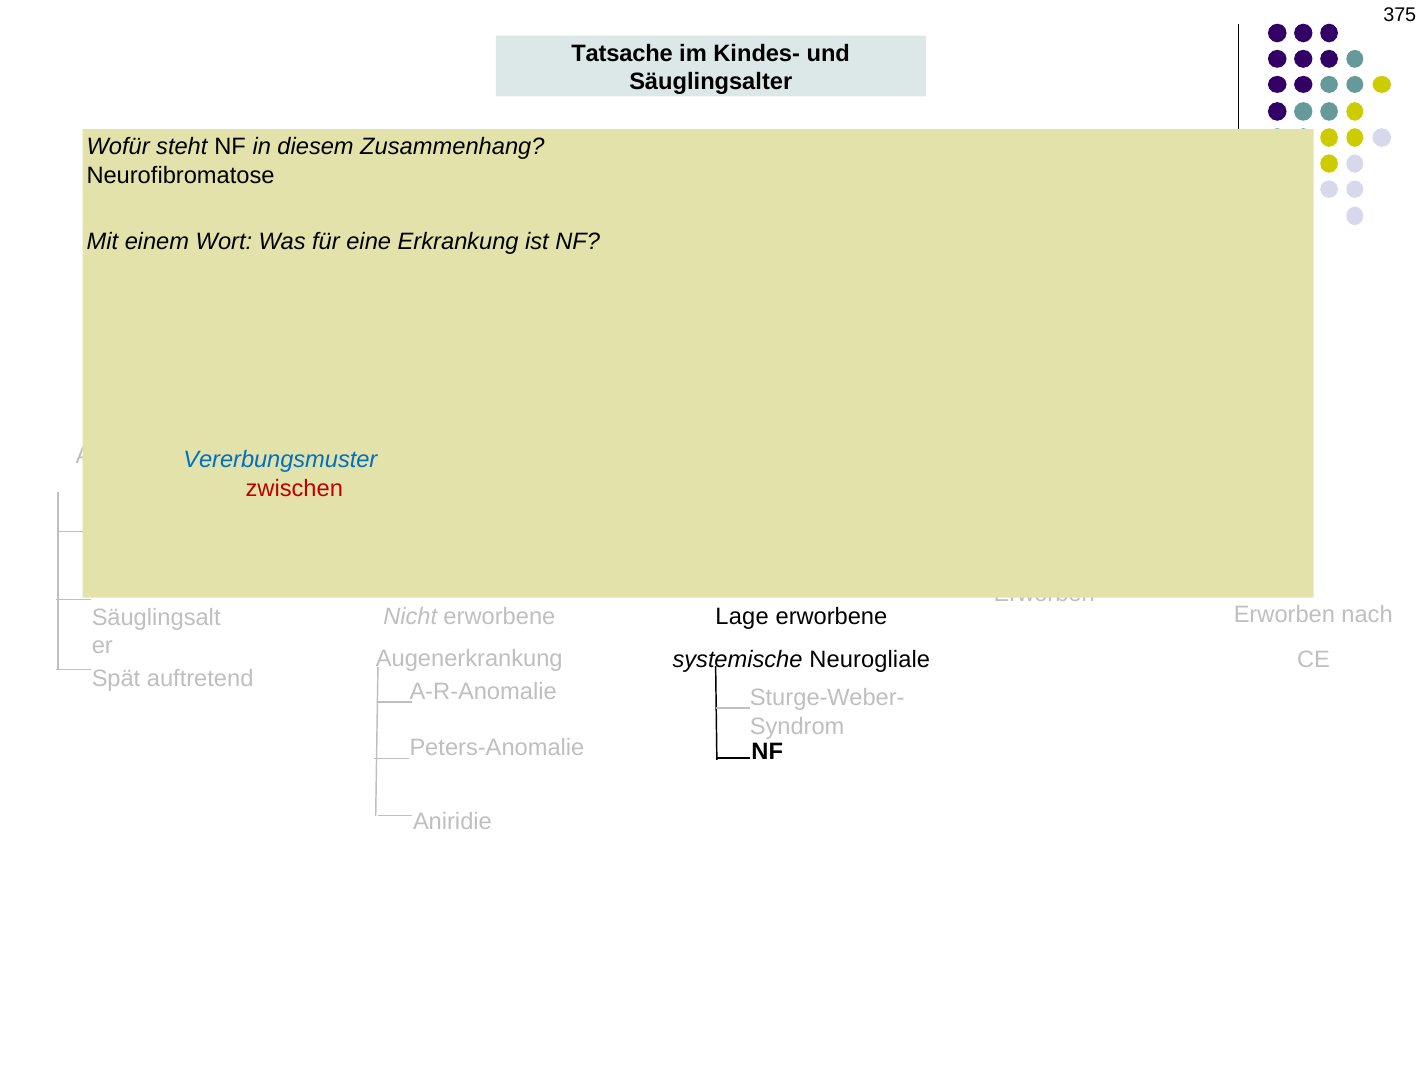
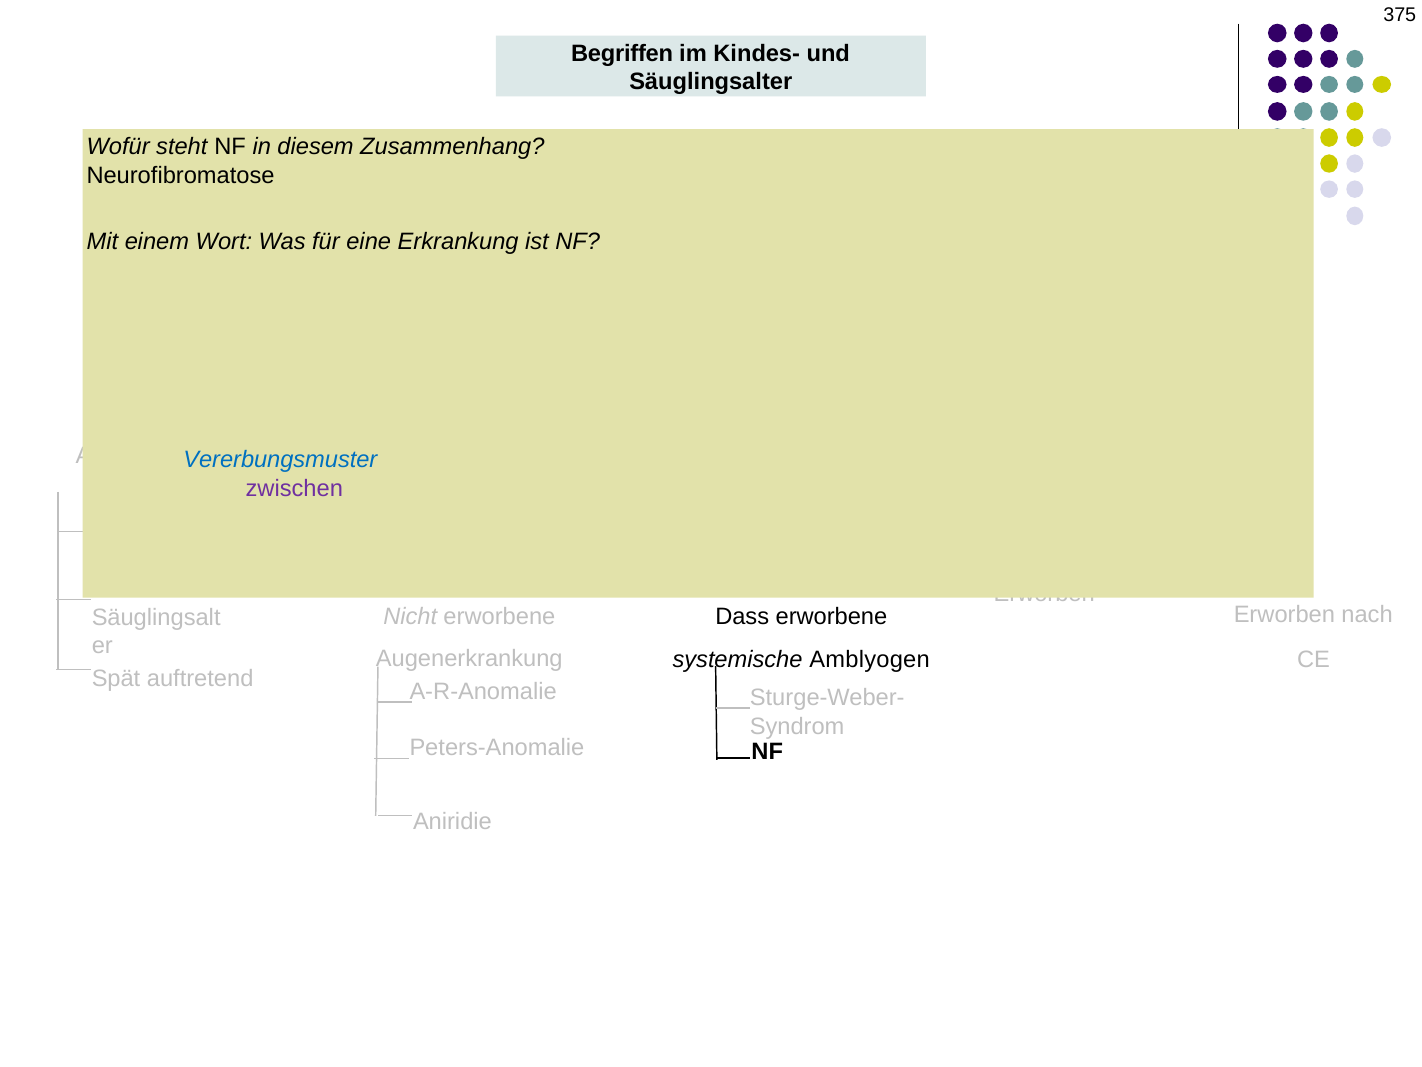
Tatsache: Tatsache -> Begriffen
zwischen colour: red -> purple
Lage: Lage -> Dass
Neurogliale: Neurogliale -> Amblyogen
